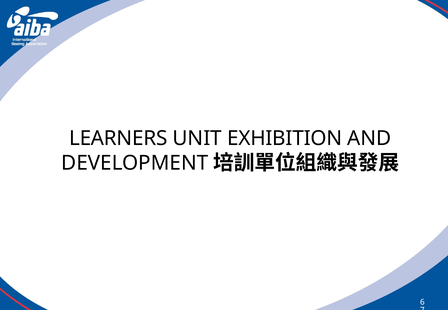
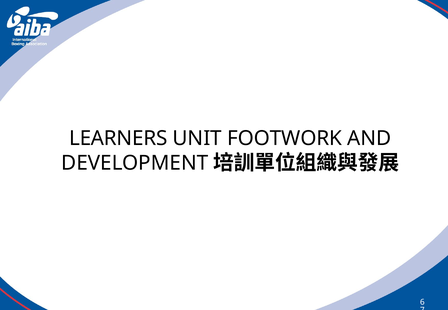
EXHIBITION: EXHIBITION -> FOOTWORK
